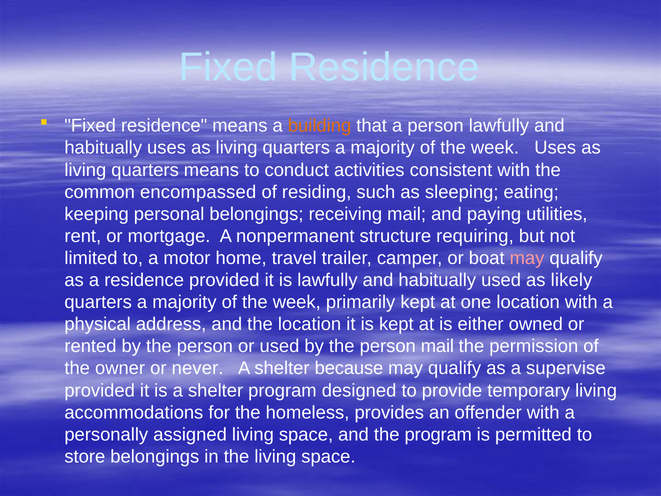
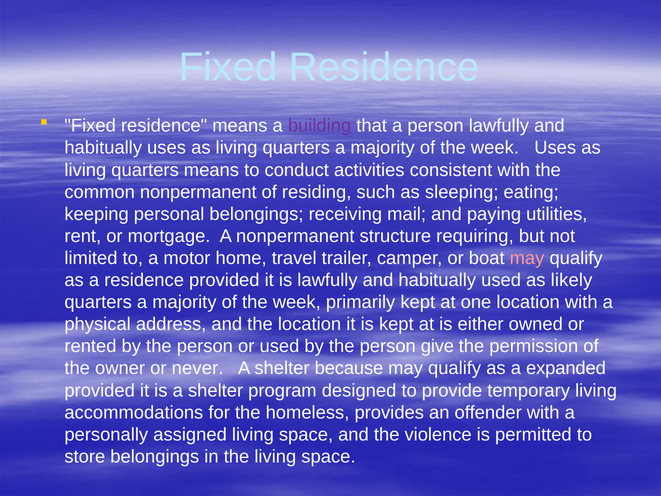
building colour: orange -> purple
common encompassed: encompassed -> nonpermanent
person mail: mail -> give
supervise: supervise -> expanded
the program: program -> violence
